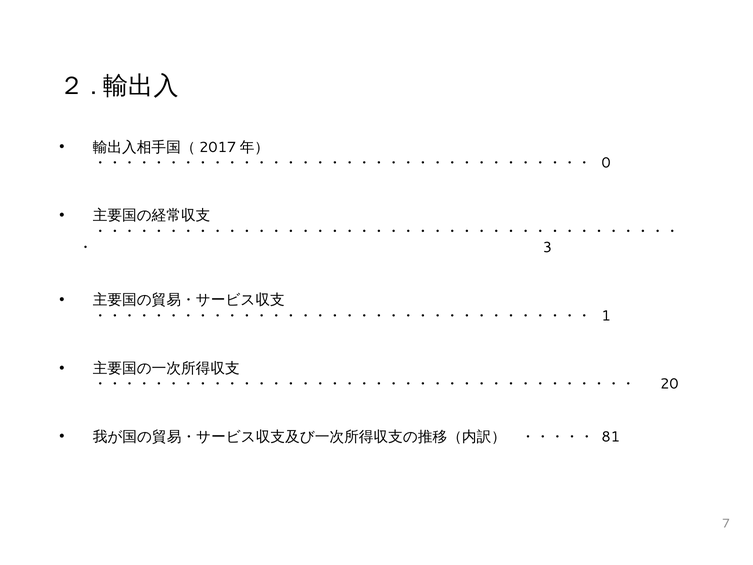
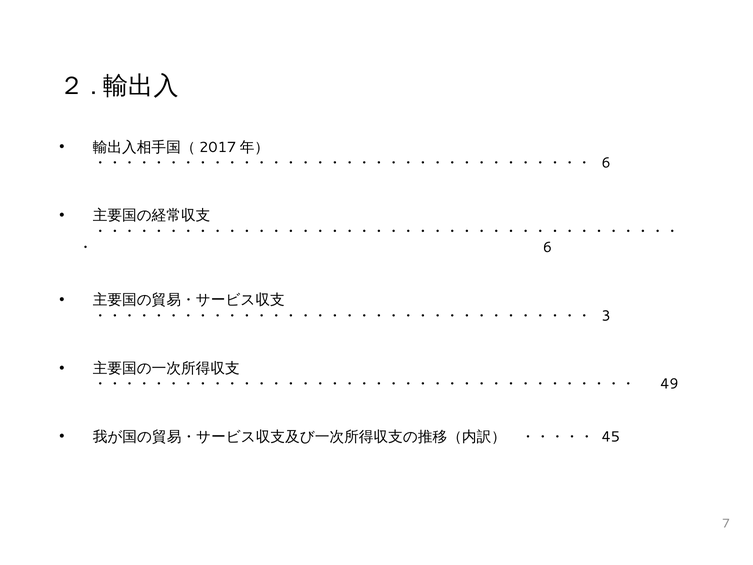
0 at (606, 163): 0 -> 6
3 at (547, 247): 3 -> 6
1: 1 -> 3
20: 20 -> 49
81: 81 -> 45
